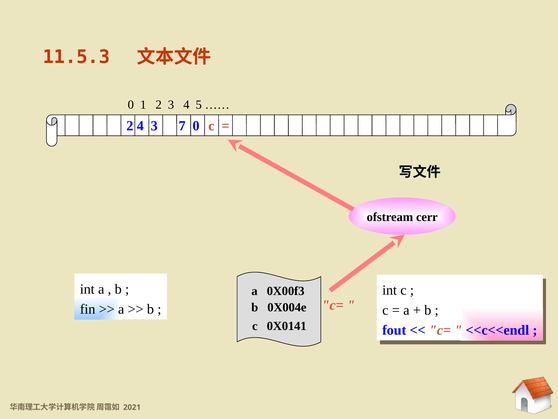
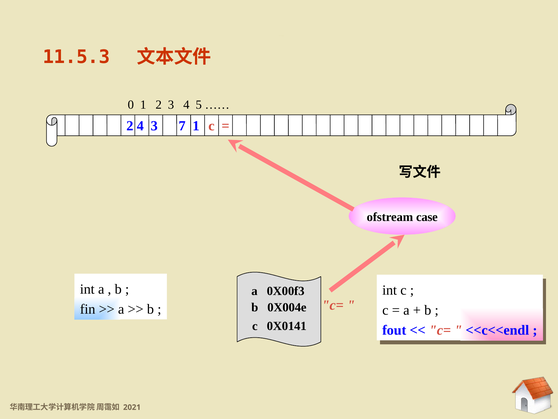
7 0: 0 -> 1
cerr: cerr -> case
